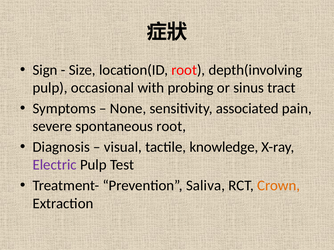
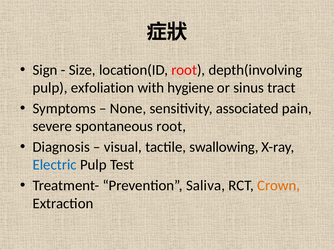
occasional: occasional -> exfoliation
probing: probing -> hygiene
knowledge: knowledge -> swallowing
Electric colour: purple -> blue
